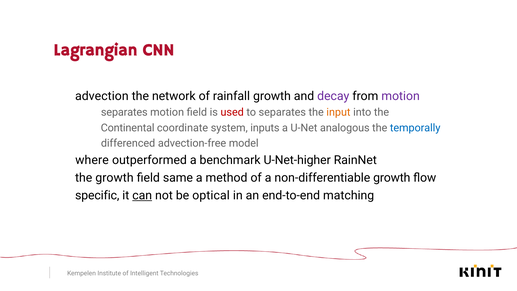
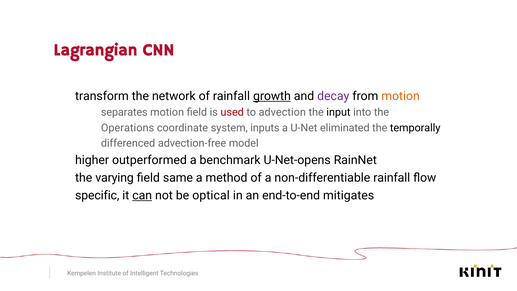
advection: advection -> transform
growth at (272, 96) underline: none -> present
motion at (401, 96) colour: purple -> orange
to separates: separates -> advection
input colour: orange -> black
Continental: Continental -> Operations
analogous: analogous -> eliminated
temporally colour: blue -> black
where: where -> higher
U-Net-higher: U-Net-higher -> U-Net-opens
the growth: growth -> varying
non-differentiable growth: growth -> rainfall
matching: matching -> mitigates
